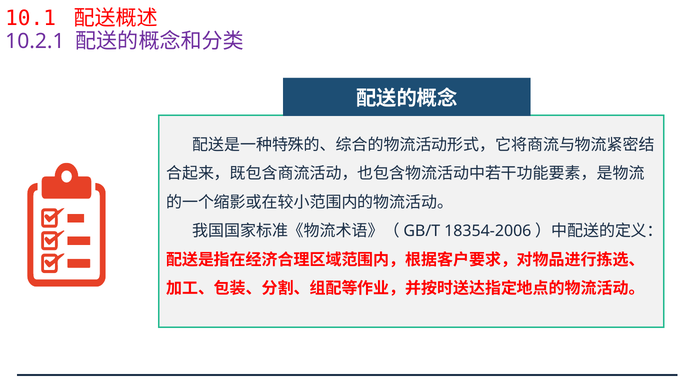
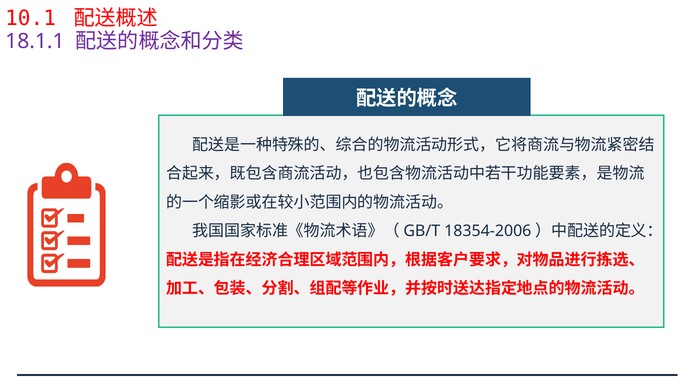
10.2.1: 10.2.1 -> 18.1.1
